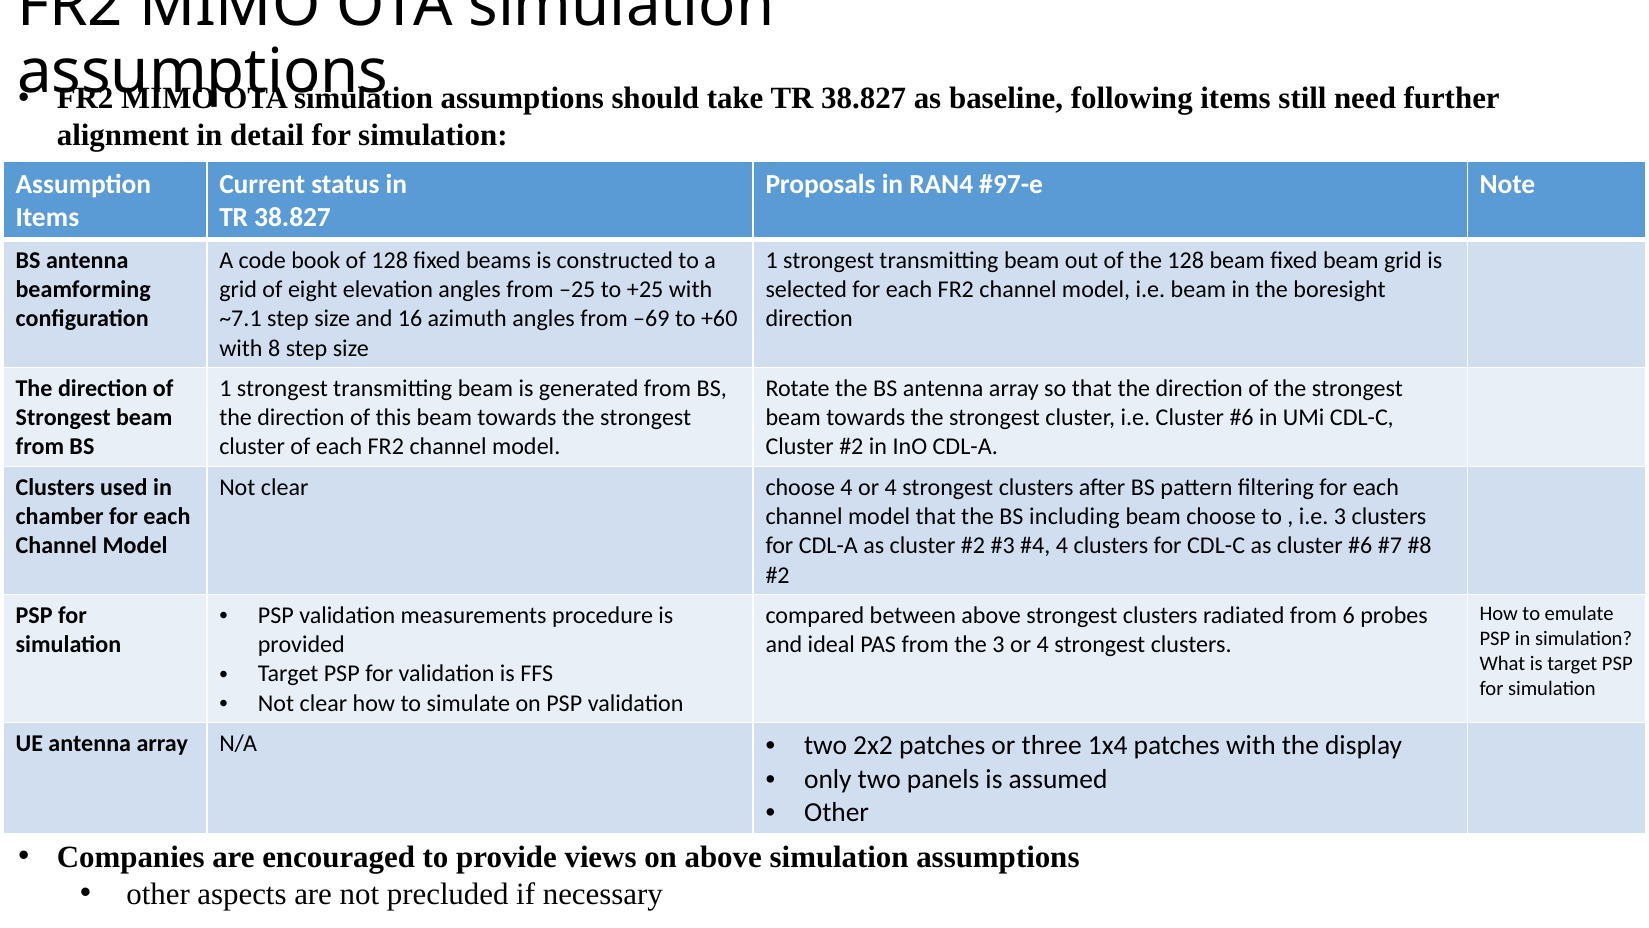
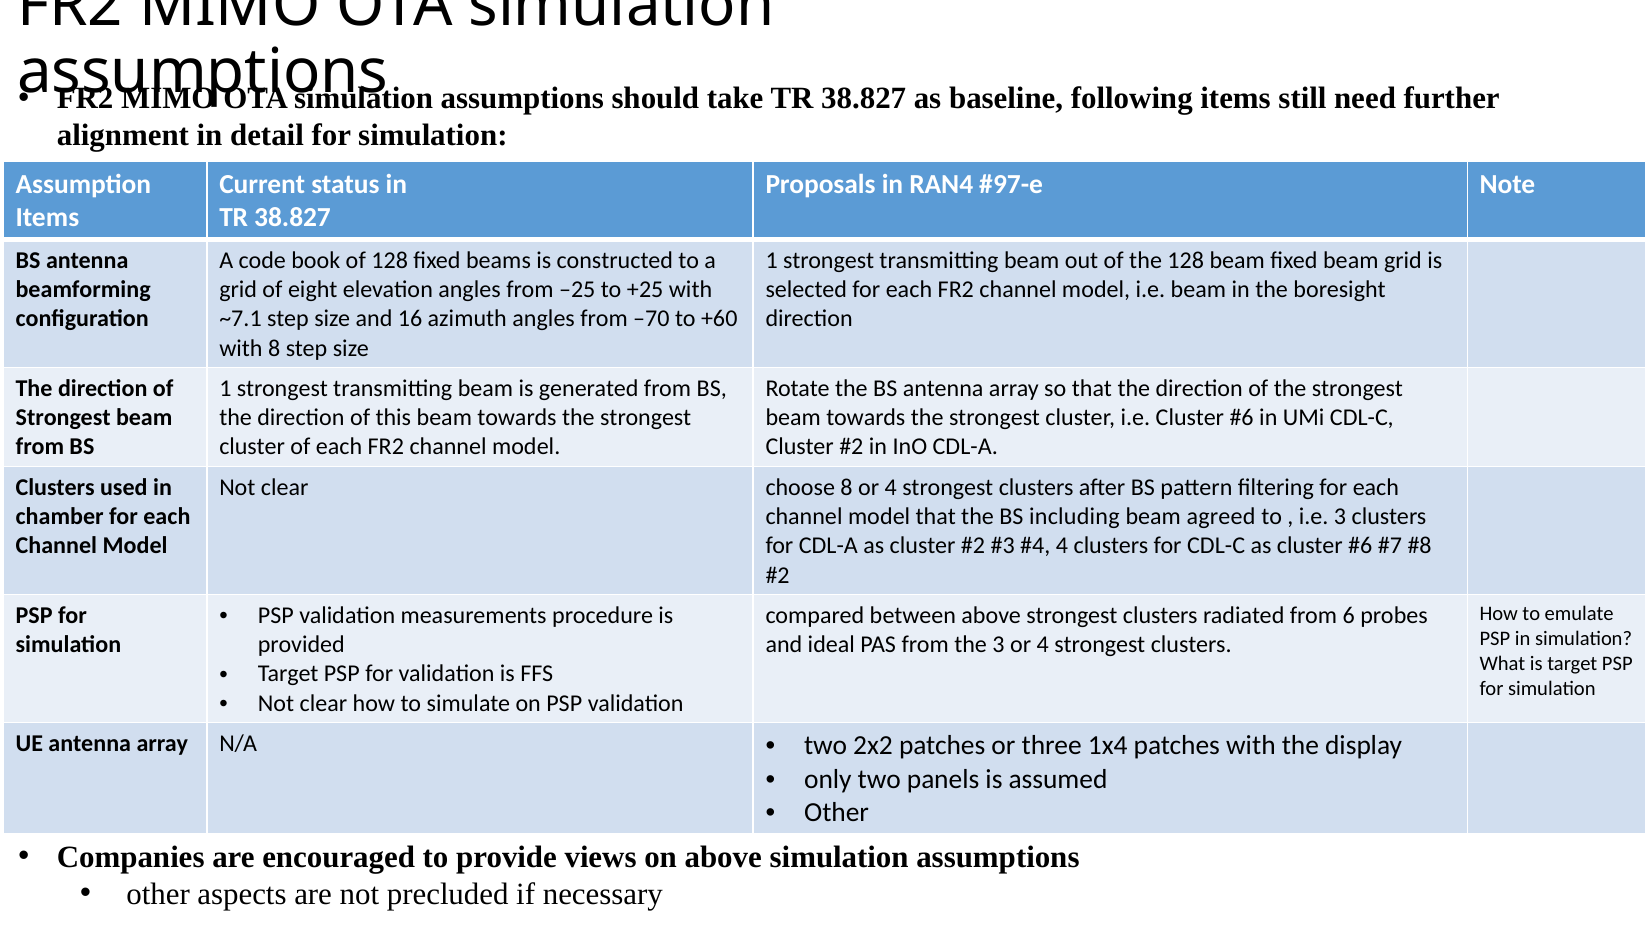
–69: –69 -> –70
choose 4: 4 -> 8
beam choose: choose -> agreed
